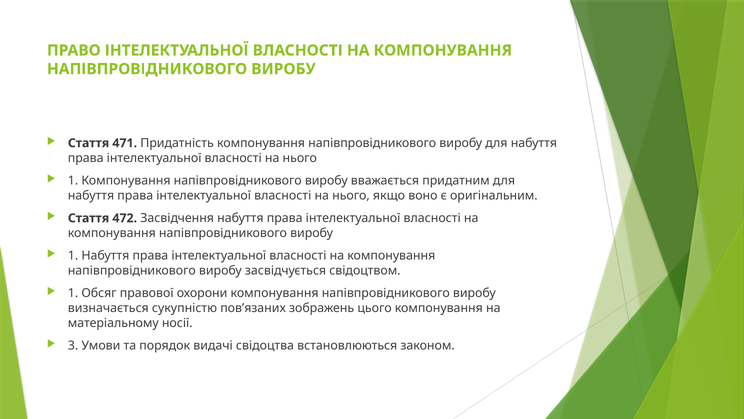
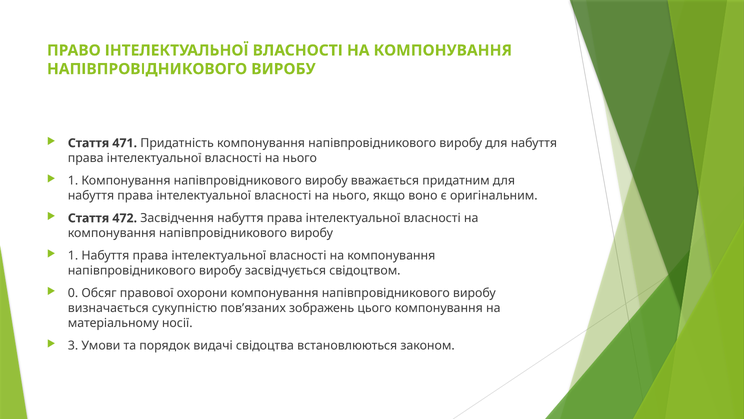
1 at (73, 293): 1 -> 0
